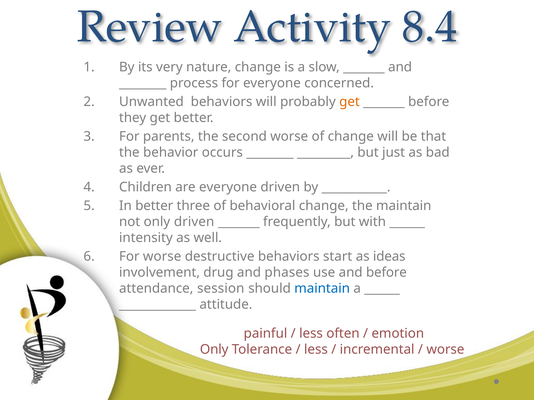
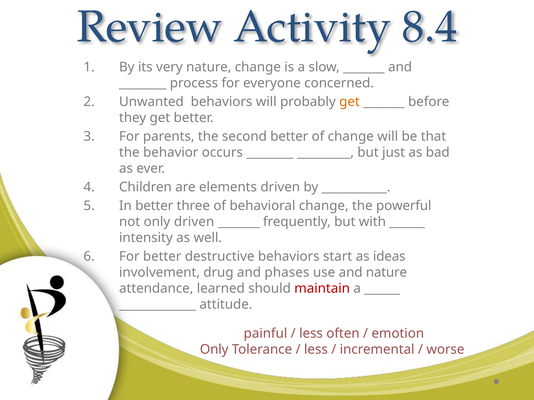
second worse: worse -> better
are everyone: everyone -> elements
the maintain: maintain -> powerful
For worse: worse -> better
and before: before -> nature
session: session -> learned
maintain at (322, 289) colour: blue -> red
